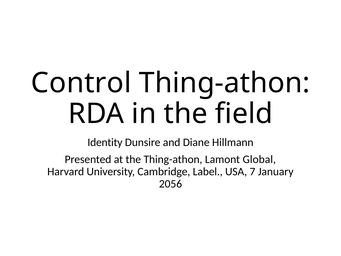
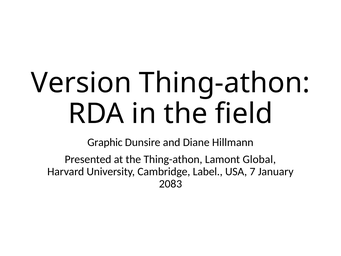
Control: Control -> Version
Identity: Identity -> Graphic
2056: 2056 -> 2083
